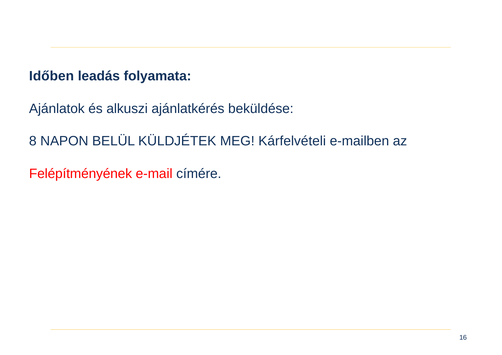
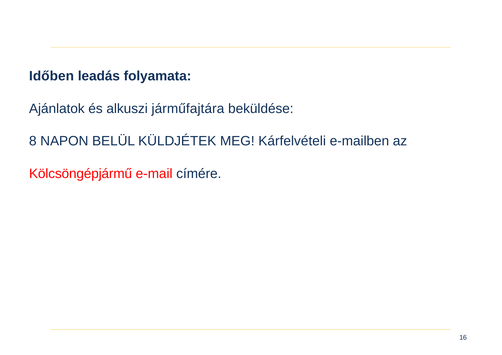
ajánlatkérés: ajánlatkérés -> járműfajtára
Felépítményének: Felépítményének -> Kölcsöngépjármű
